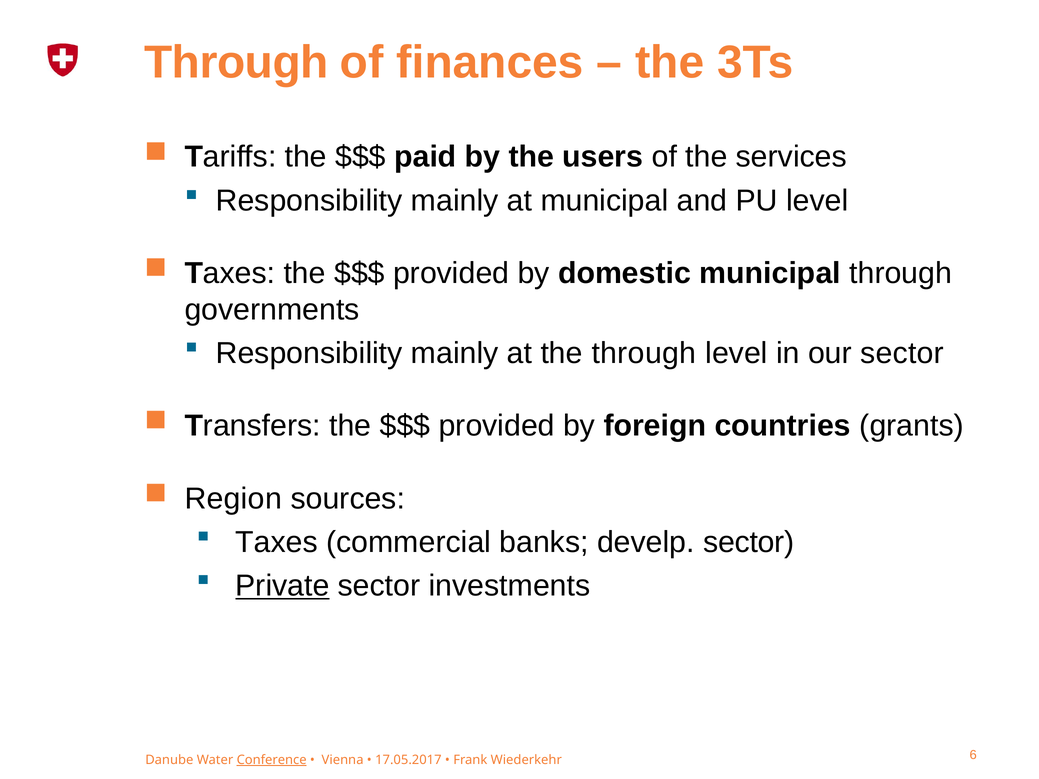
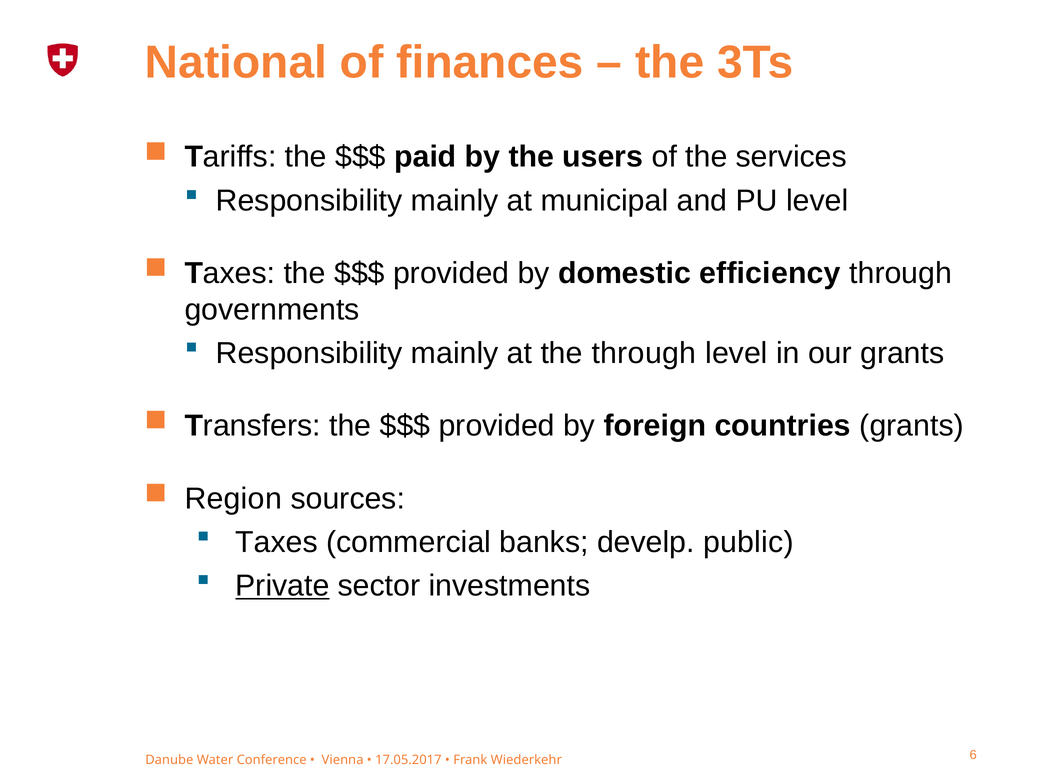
Through at (236, 63): Through -> National
domestic municipal: municipal -> efficiency
our sector: sector -> grants
develp sector: sector -> public
Conference underline: present -> none
